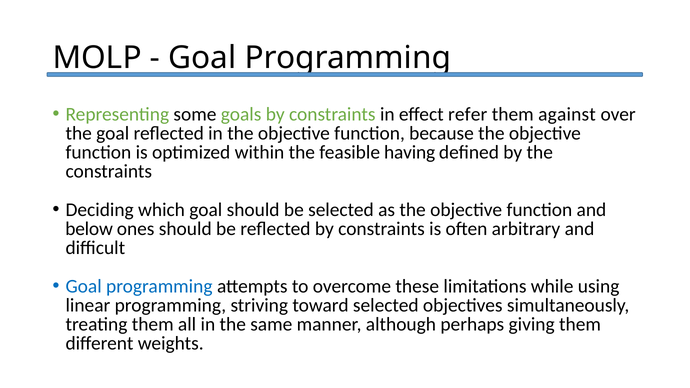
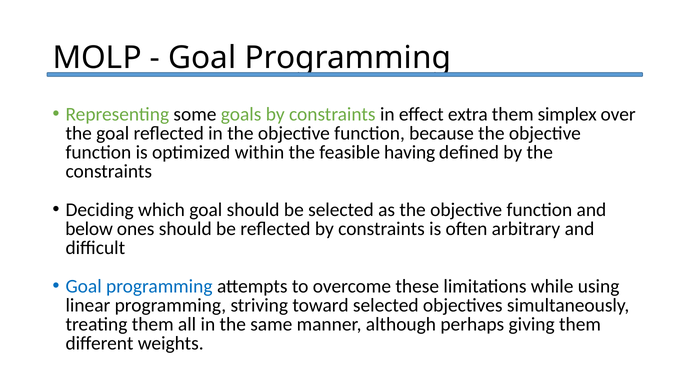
refer: refer -> extra
against: against -> simplex
